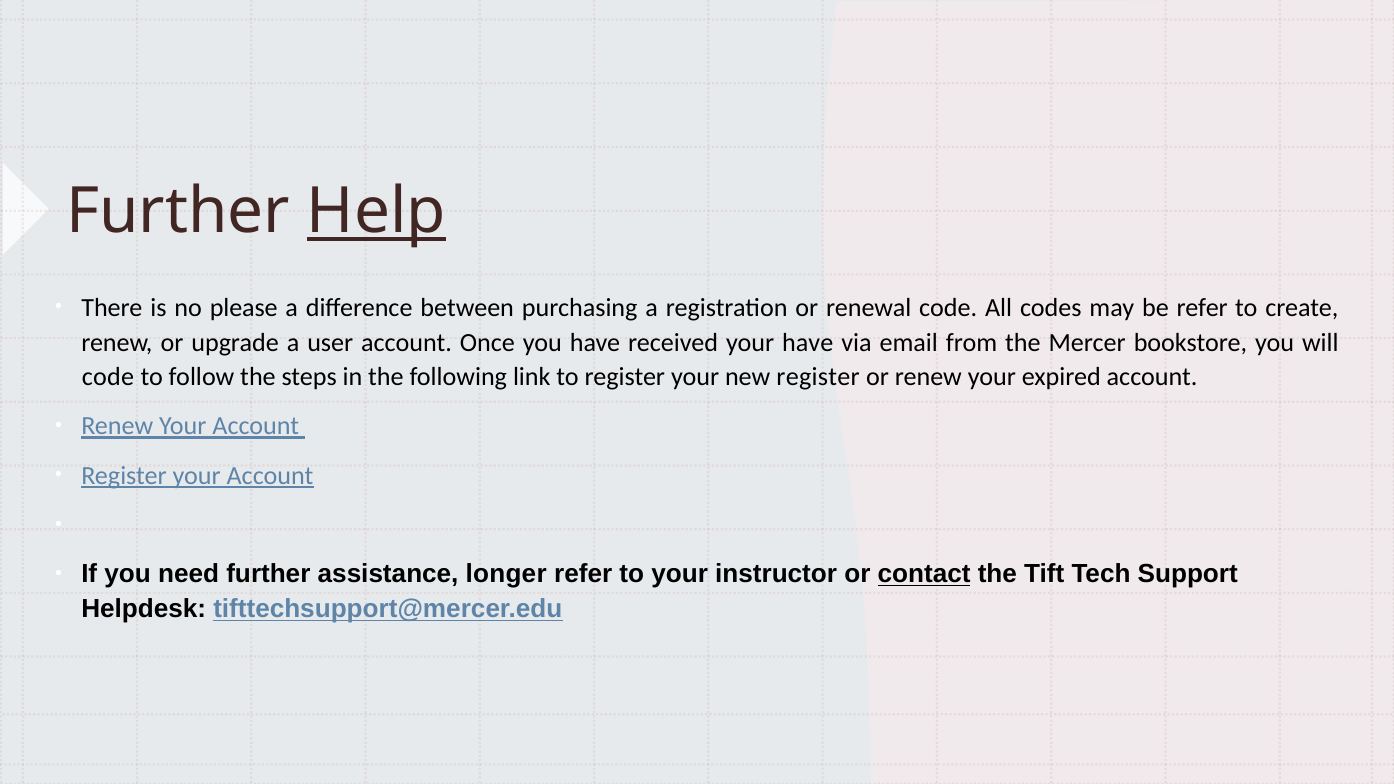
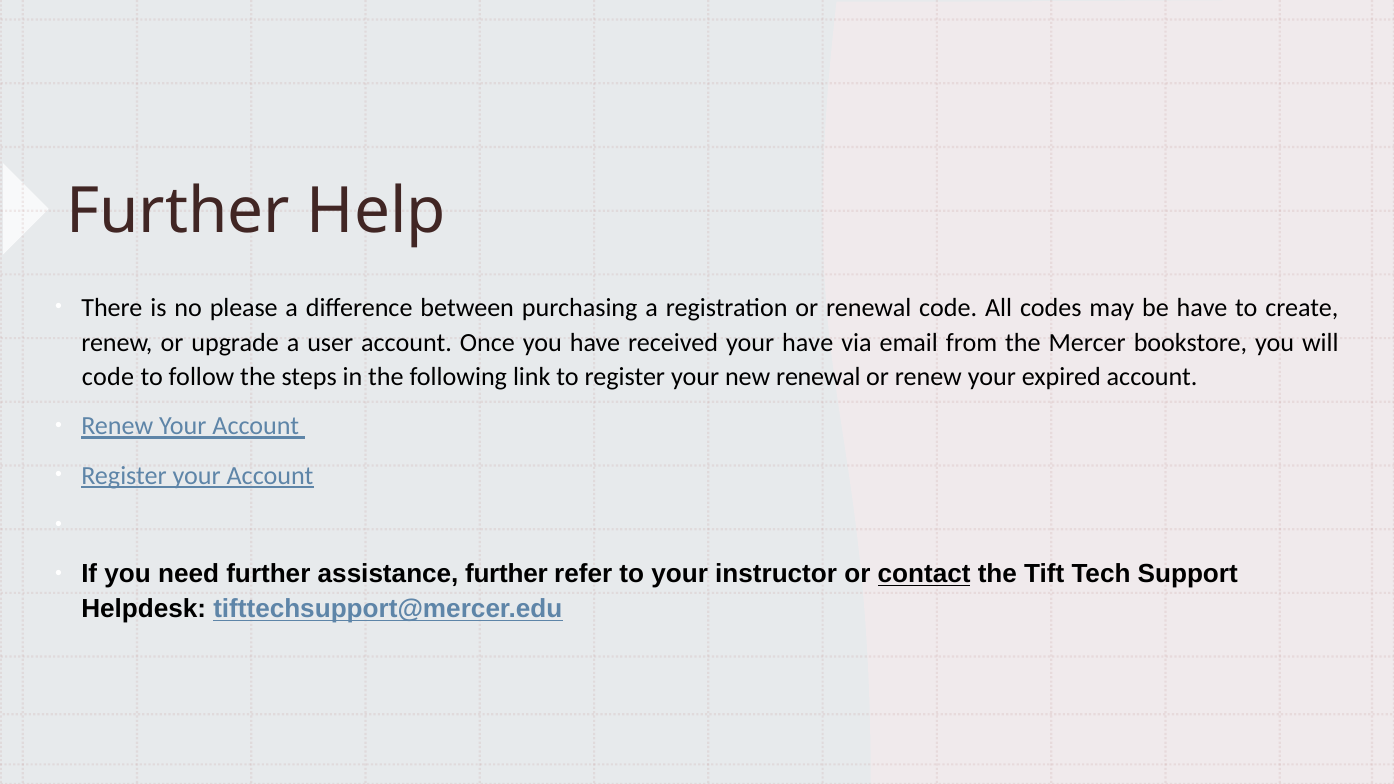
Help underline: present -> none
be refer: refer -> have
new register: register -> renewal
assistance longer: longer -> further
